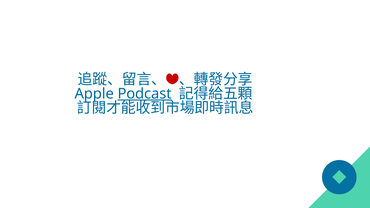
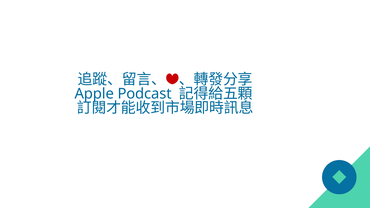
Podcast underline: present -> none
